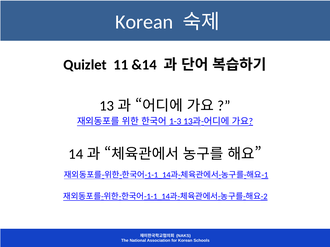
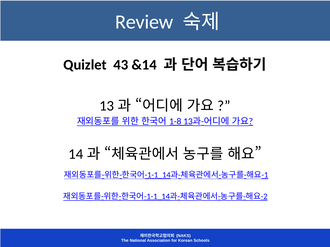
Korean at (144, 22): Korean -> Review
11: 11 -> 43
1-3: 1-3 -> 1-8
